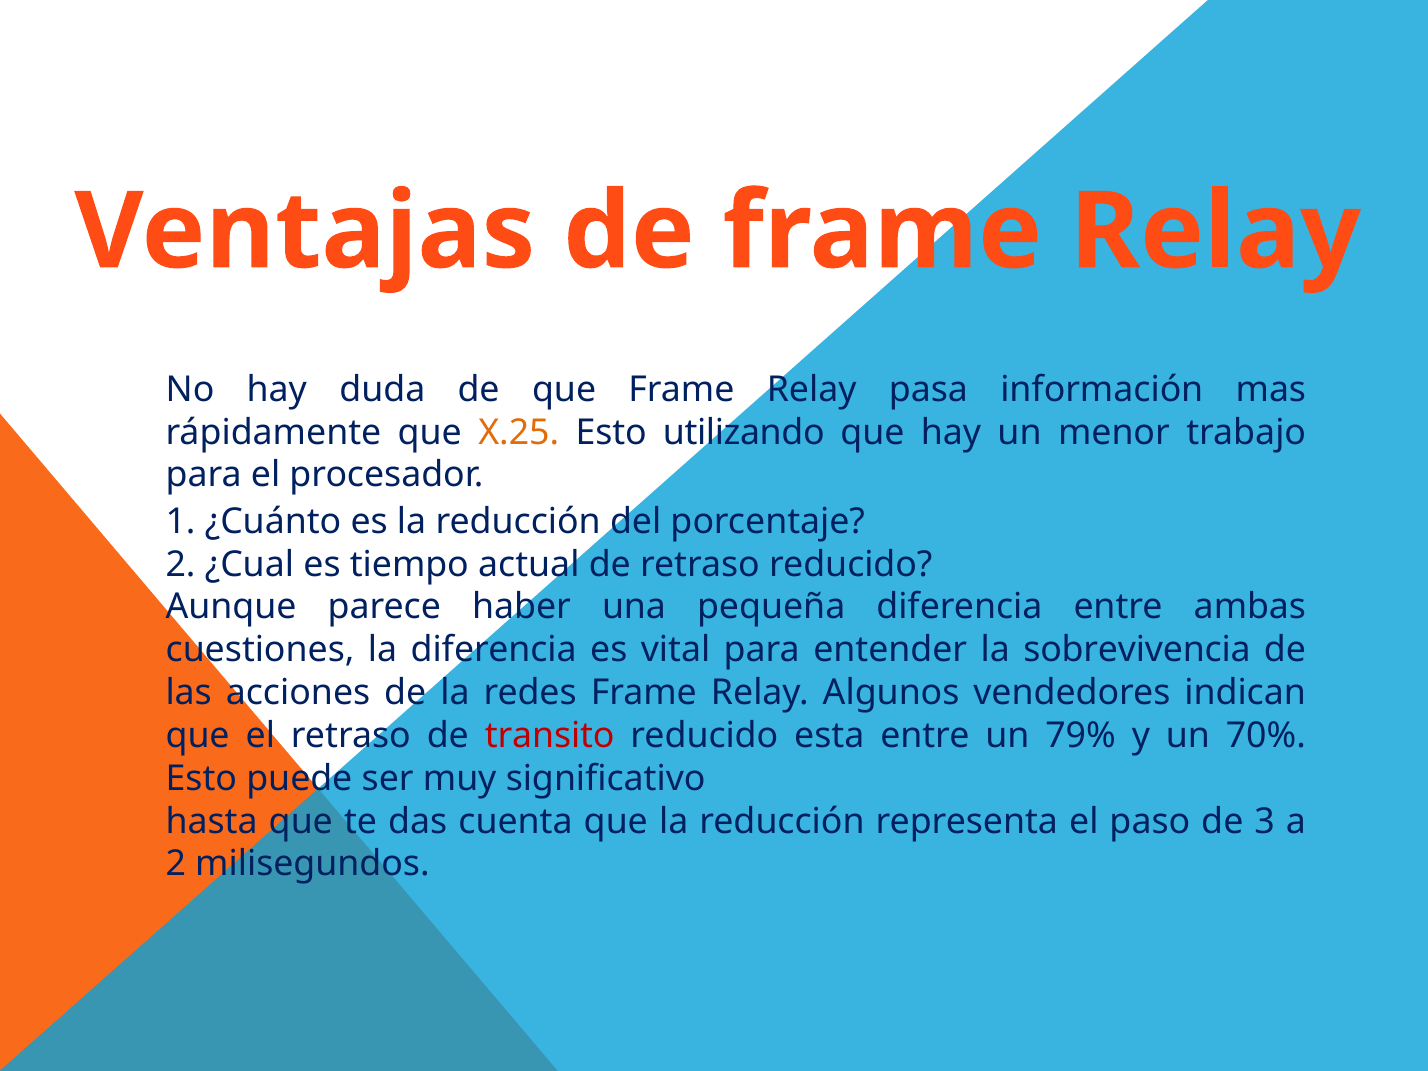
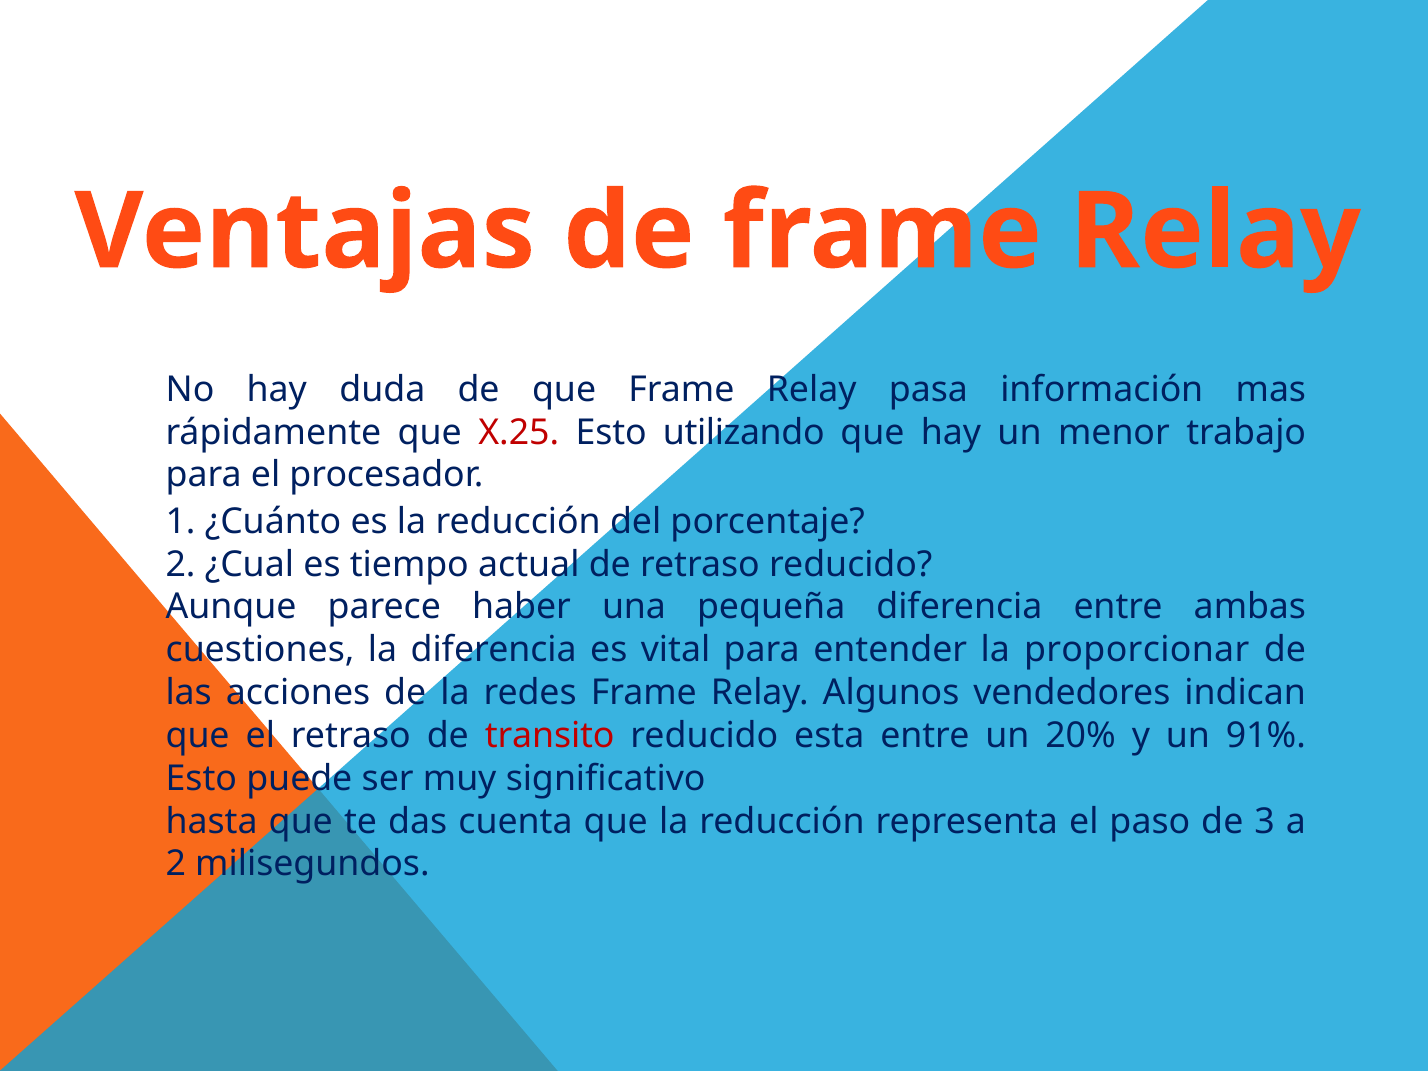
X.25 colour: orange -> red
sobrevivencia: sobrevivencia -> proporcionar
79%: 79% -> 20%
70%: 70% -> 91%
